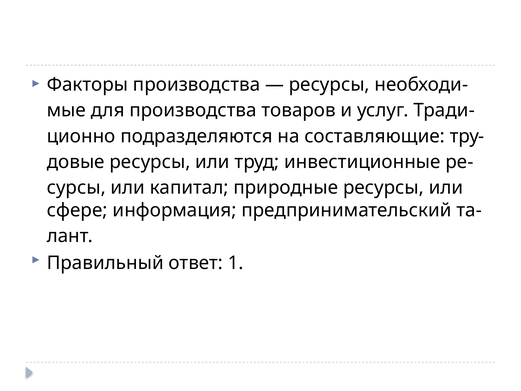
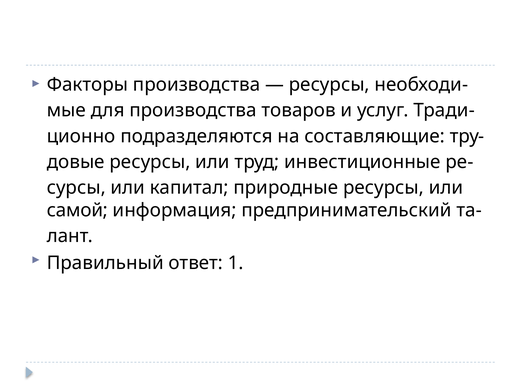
сфере: сфере -> самой
